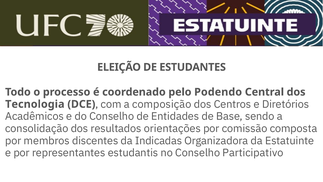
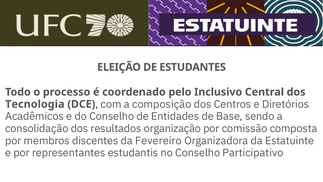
Podendo: Podendo -> Inclusivo
orientações: orientações -> organização
Indicadas: Indicadas -> Fevereiro
